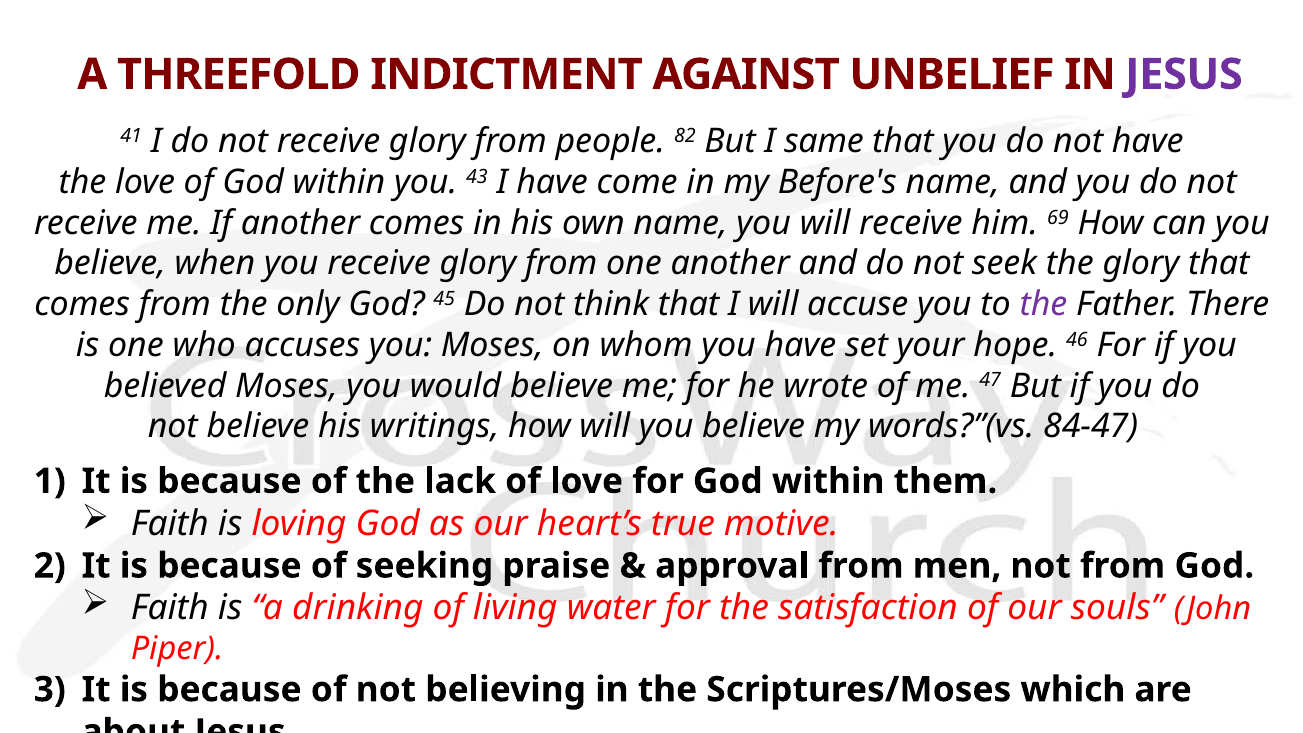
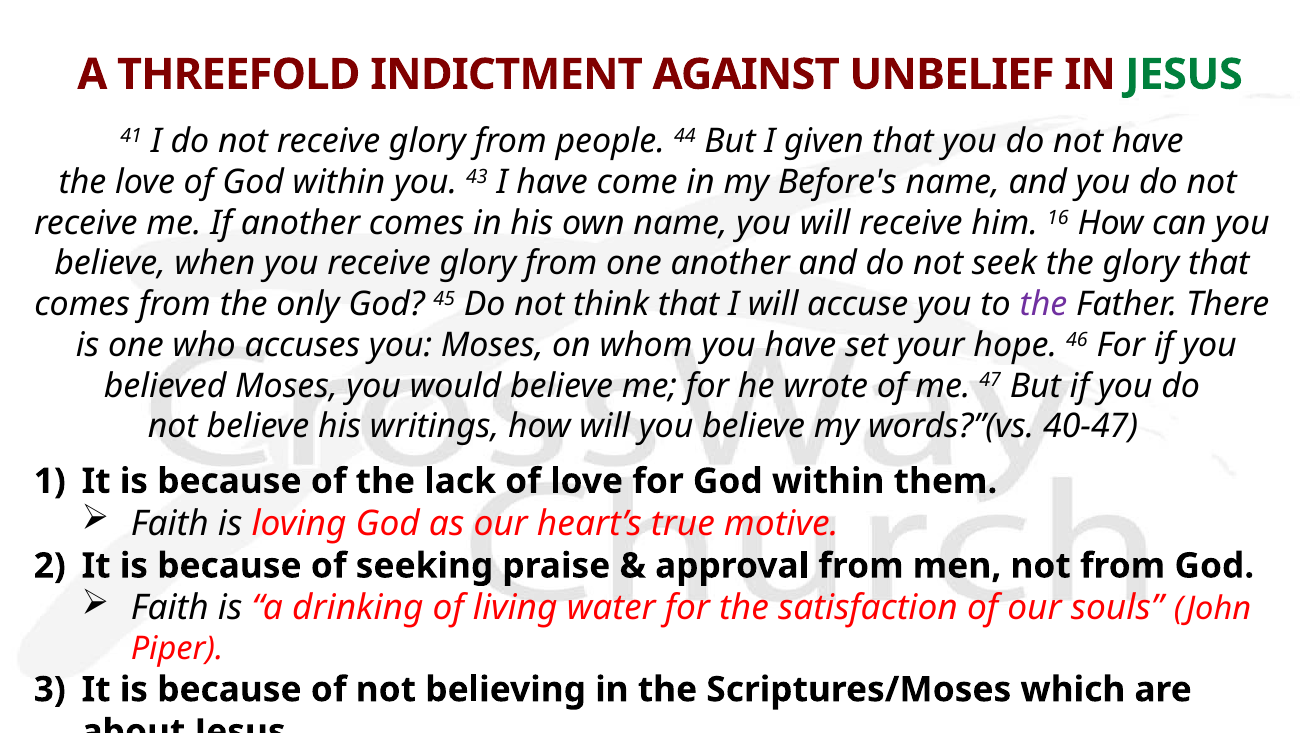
JESUS at (1184, 75) colour: purple -> green
82: 82 -> 44
same: same -> given
69: 69 -> 16
84-47: 84-47 -> 40-47
